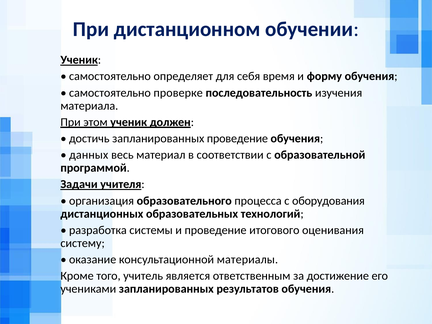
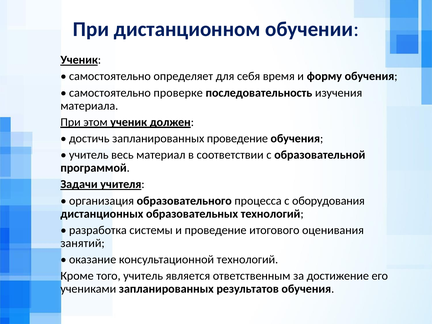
данных at (89, 155): данных -> учитель
систему: систему -> занятий
консультационной материалы: материалы -> технологий
